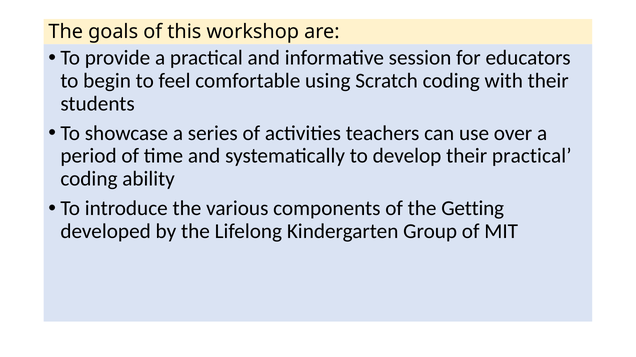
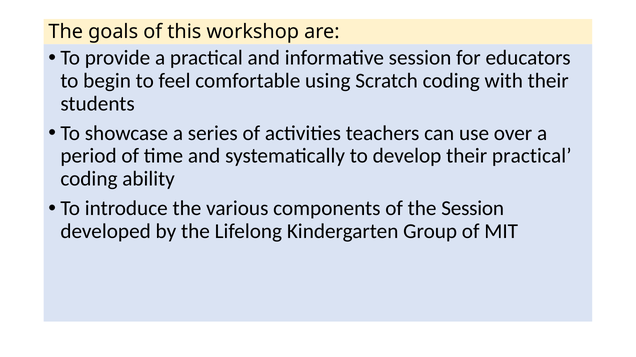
the Getting: Getting -> Session
